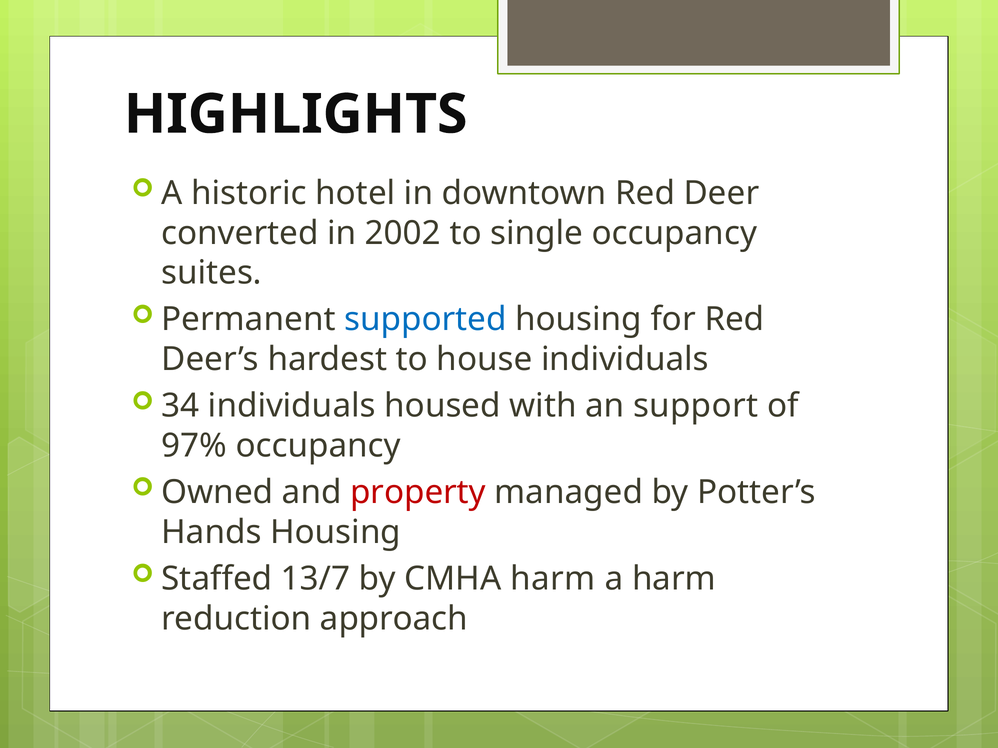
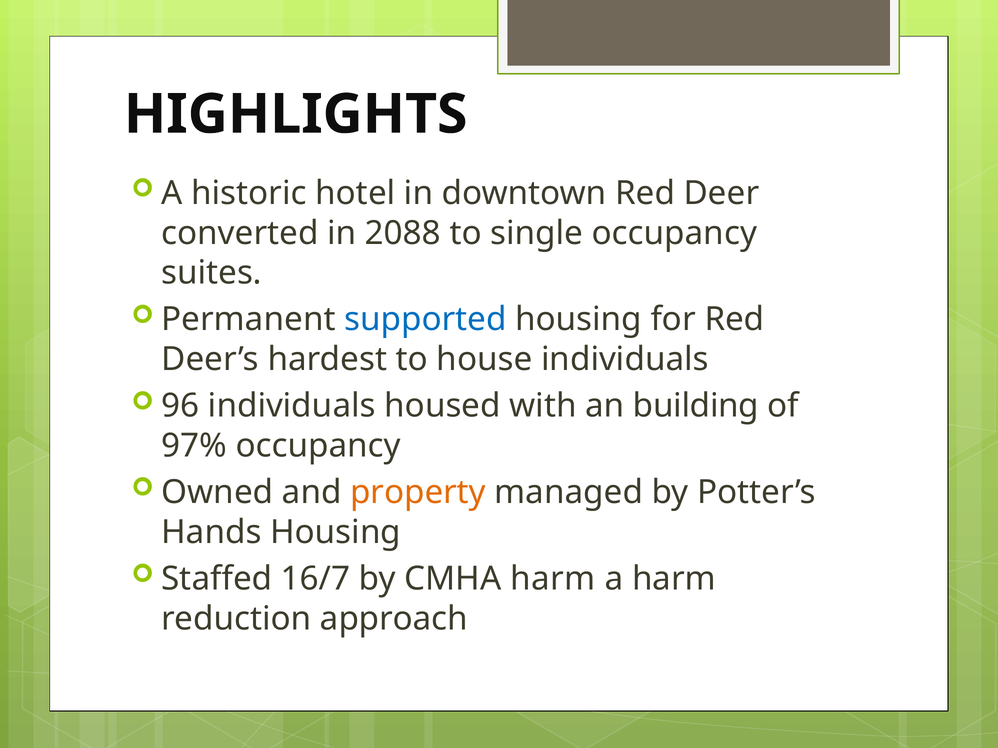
2002: 2002 -> 2088
34: 34 -> 96
support: support -> building
property colour: red -> orange
13/7: 13/7 -> 16/7
